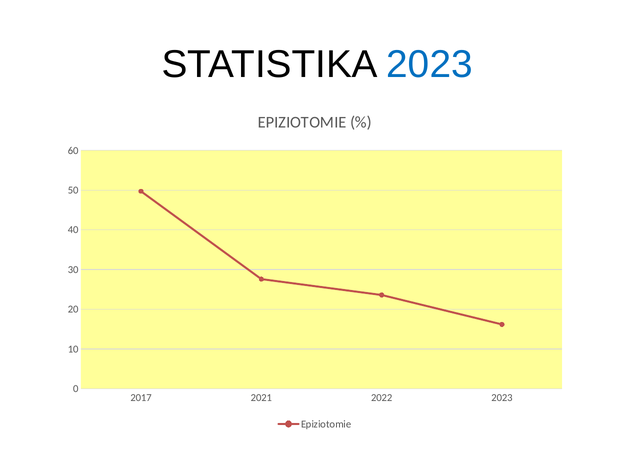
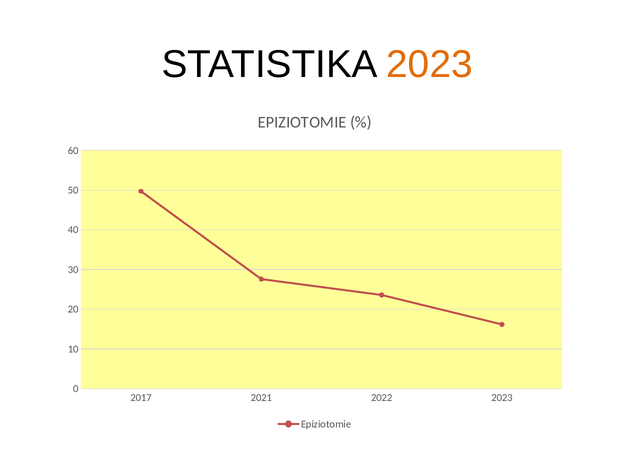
2023 at (430, 64) colour: blue -> orange
